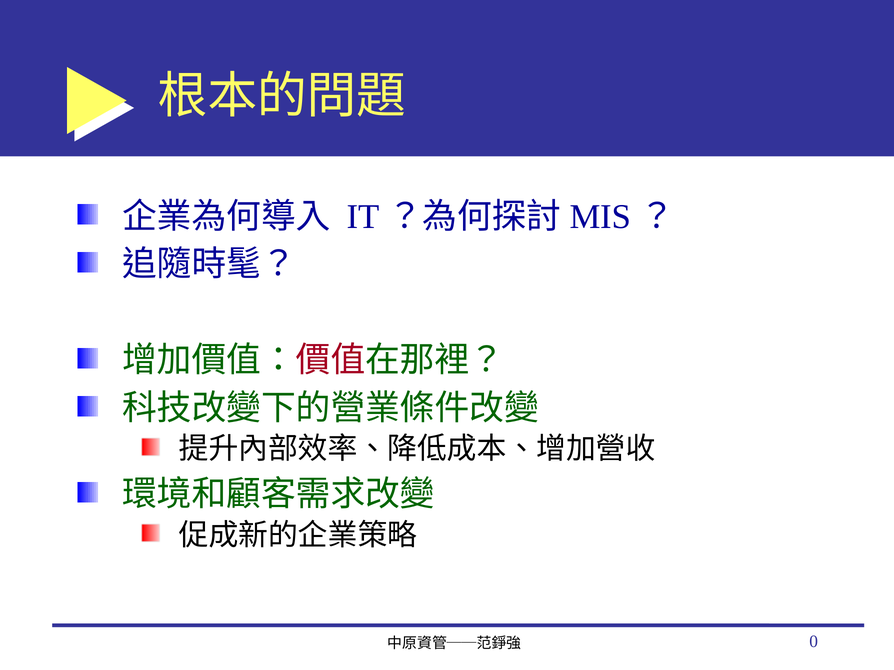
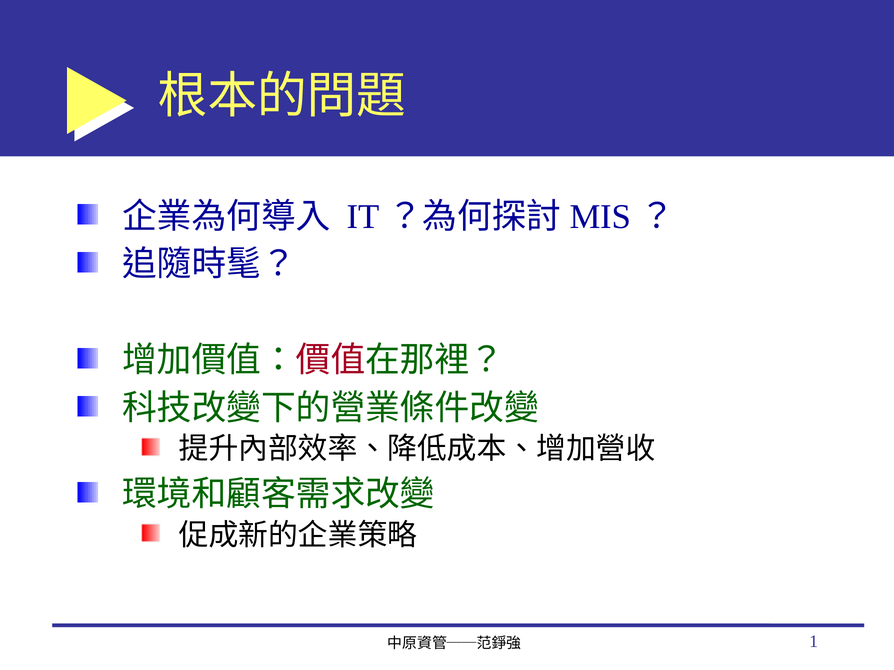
0: 0 -> 1
